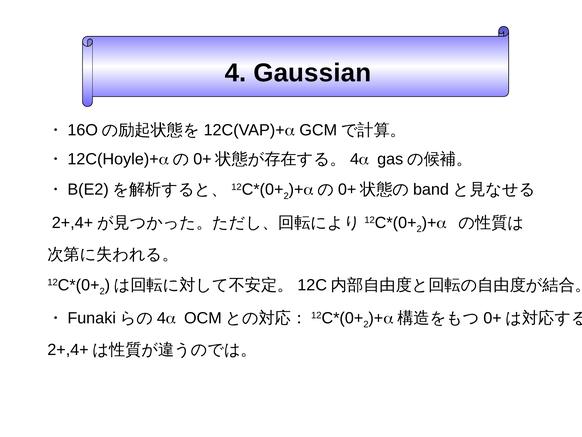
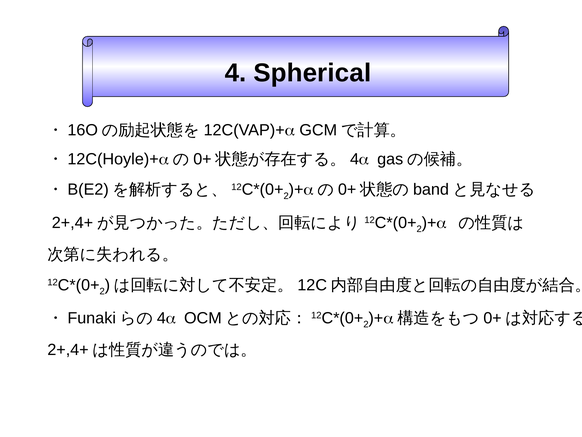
Gaussian: Gaussian -> Spherical
